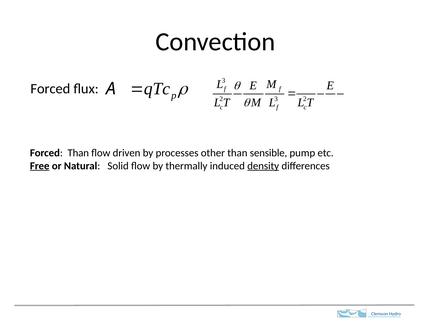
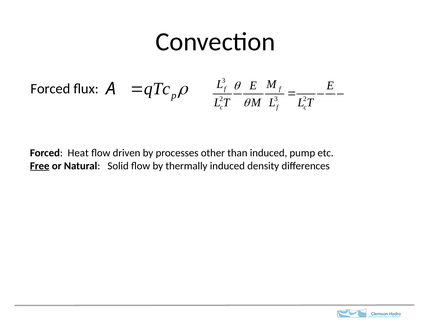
Forced Than: Than -> Heat
than sensible: sensible -> induced
density underline: present -> none
